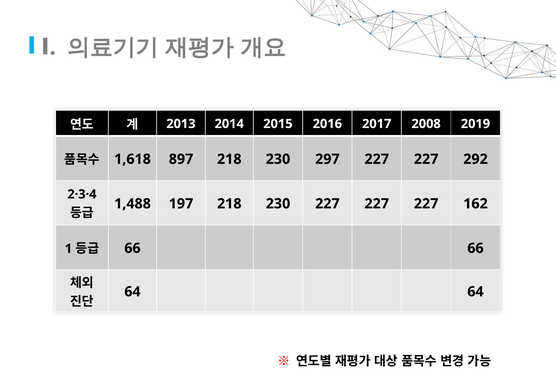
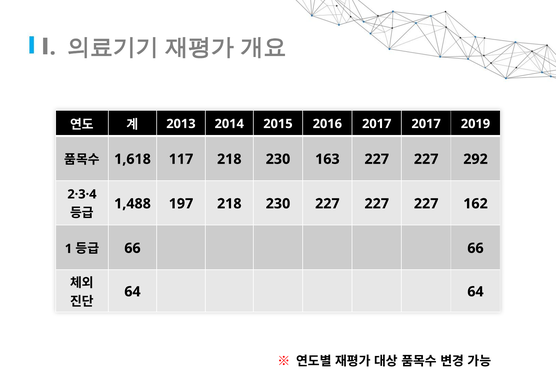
2017 2008: 2008 -> 2017
897: 897 -> 117
297: 297 -> 163
